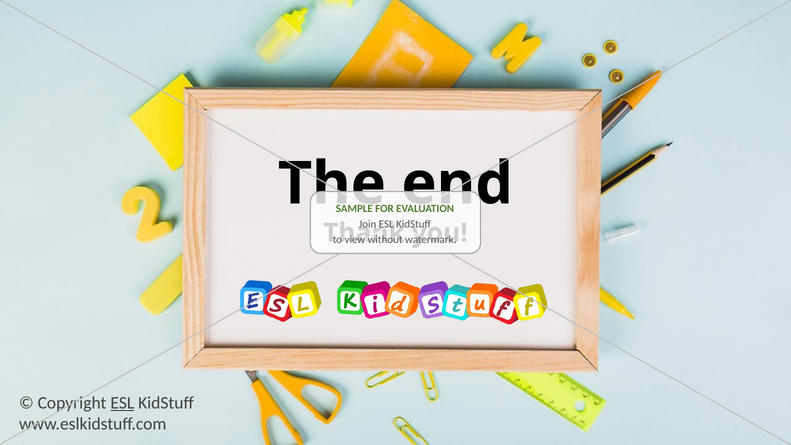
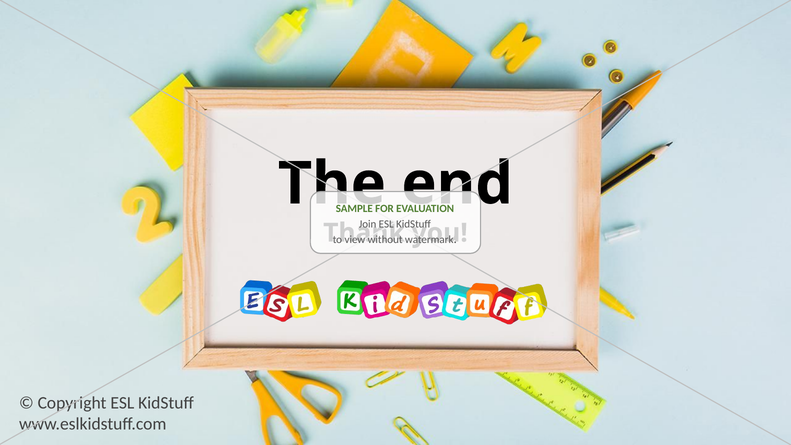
ESL at (122, 403) underline: present -> none
